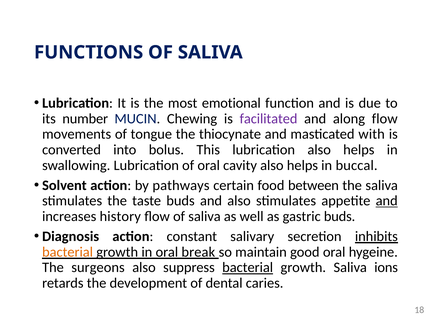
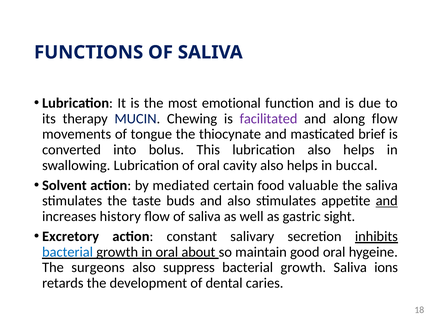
number: number -> therapy
with: with -> brief
pathways: pathways -> mediated
between: between -> valuable
gastric buds: buds -> sight
Diagnosis: Diagnosis -> Excretory
bacterial at (68, 252) colour: orange -> blue
break: break -> about
bacterial at (248, 268) underline: present -> none
